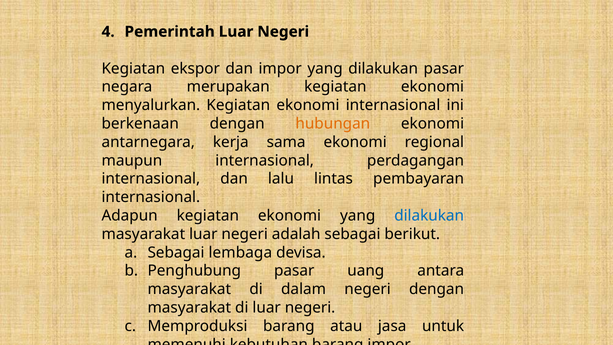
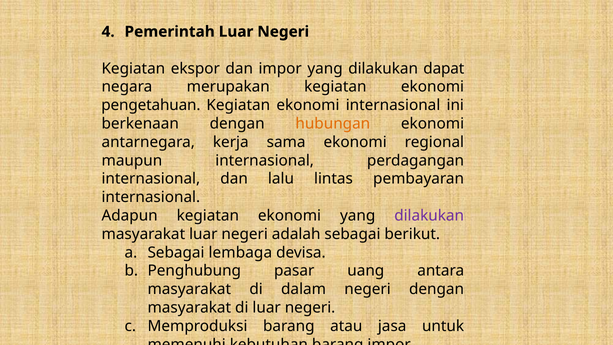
dilakukan pasar: pasar -> dapat
menyalurkan: menyalurkan -> pengetahuan
dilakukan at (429, 216) colour: blue -> purple
